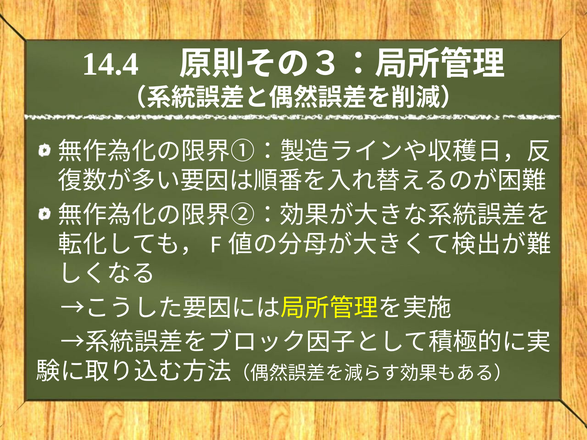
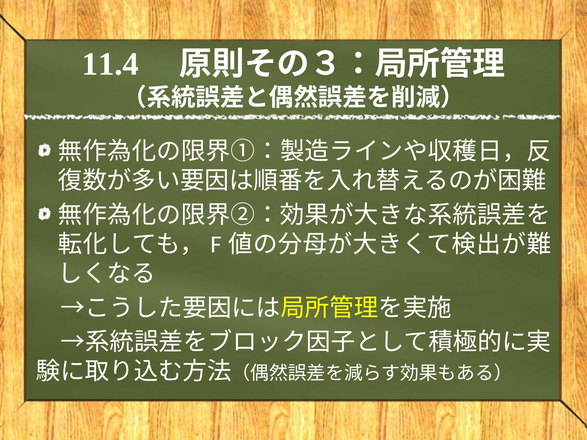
14.4: 14.4 -> 11.4
